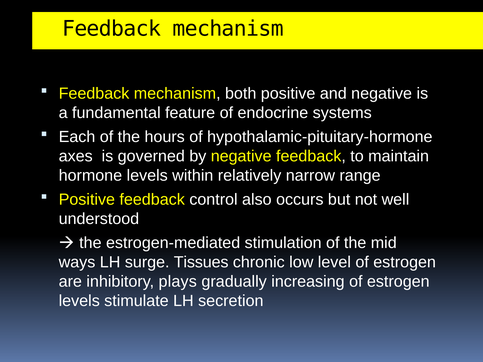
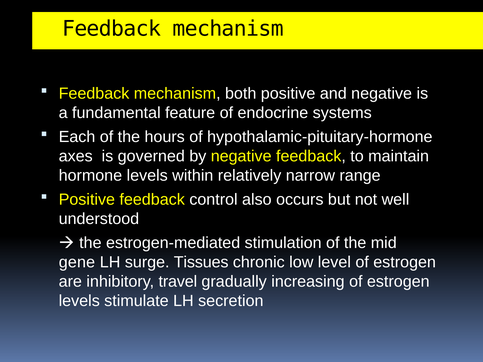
ways: ways -> gene
plays: plays -> travel
